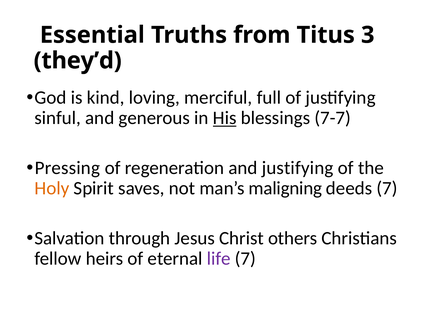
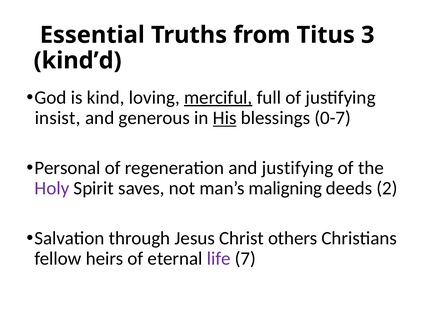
they’d: they’d -> kind’d
merciful underline: none -> present
sinful: sinful -> insist
7-7: 7-7 -> 0-7
Pressing: Pressing -> Personal
Holy colour: orange -> purple
deeds 7: 7 -> 2
